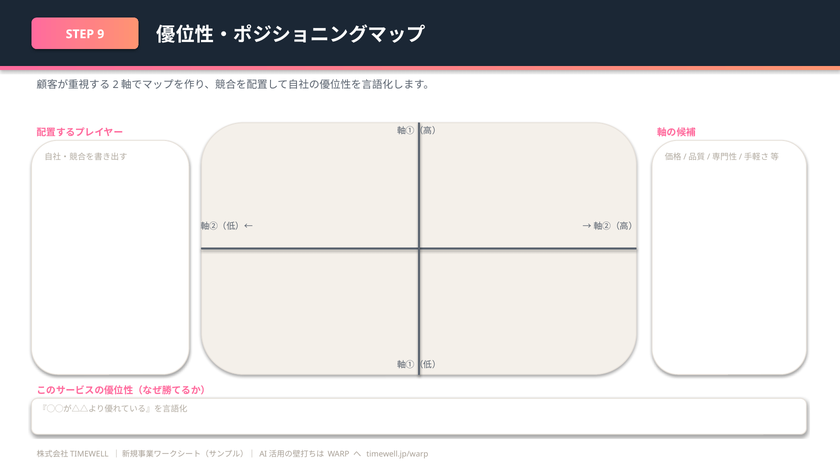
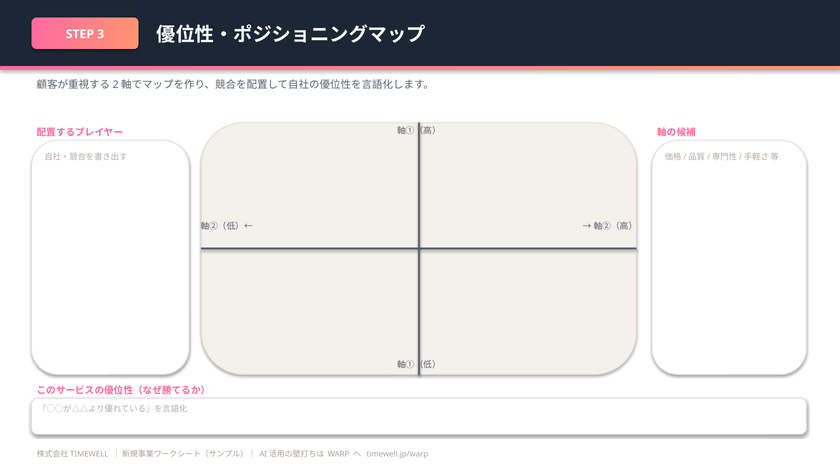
9: 9 -> 3
